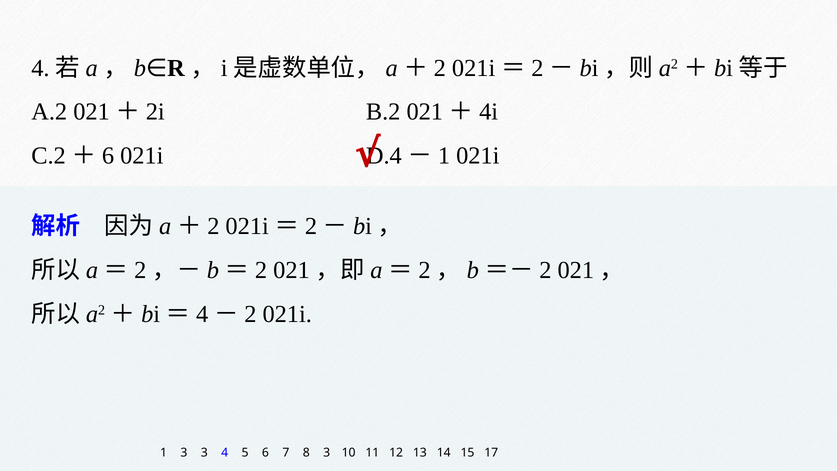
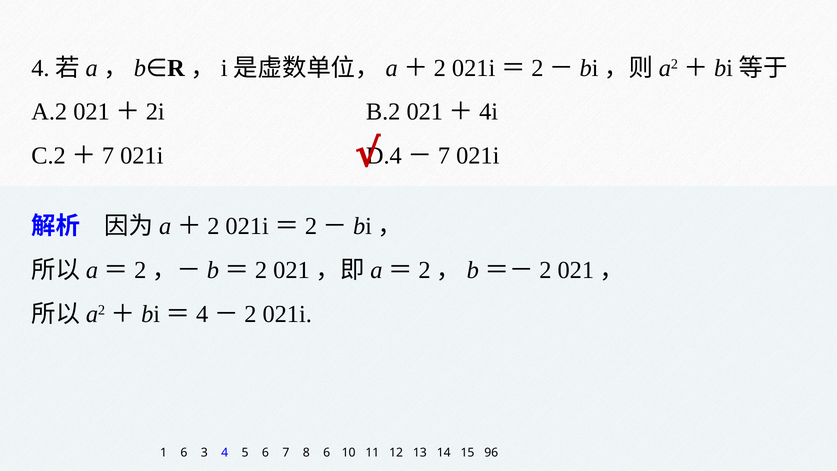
6 at (108, 156): 6 -> 7
1 at (444, 156): 1 -> 7
1 3: 3 -> 6
8 3: 3 -> 6
17: 17 -> 96
